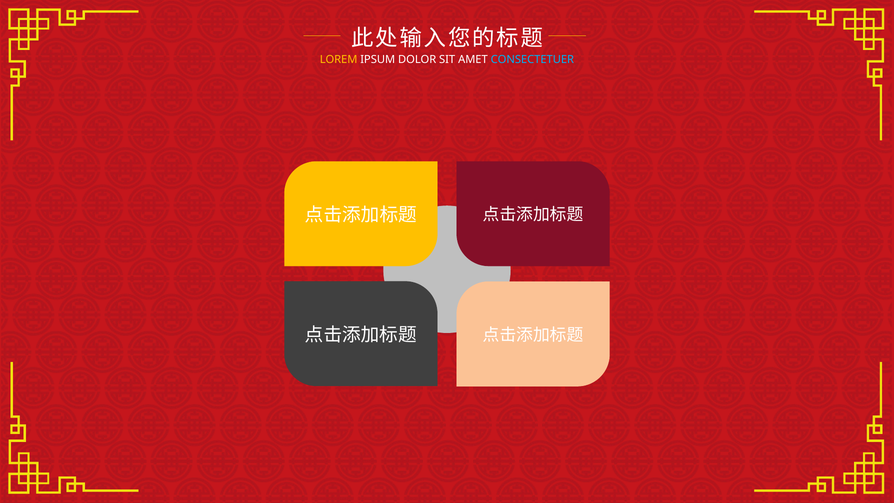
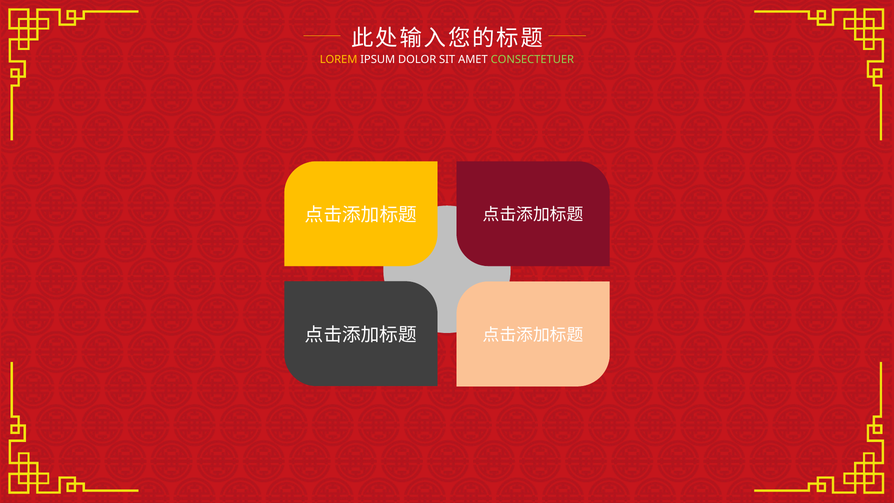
CONSECTETUER colour: light blue -> light green
